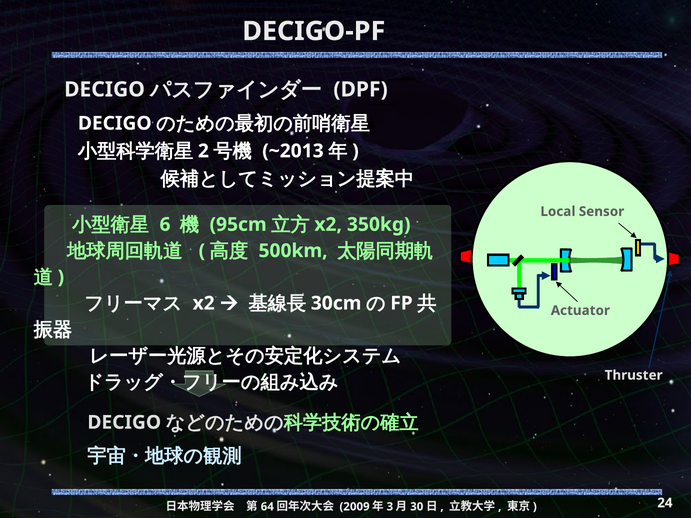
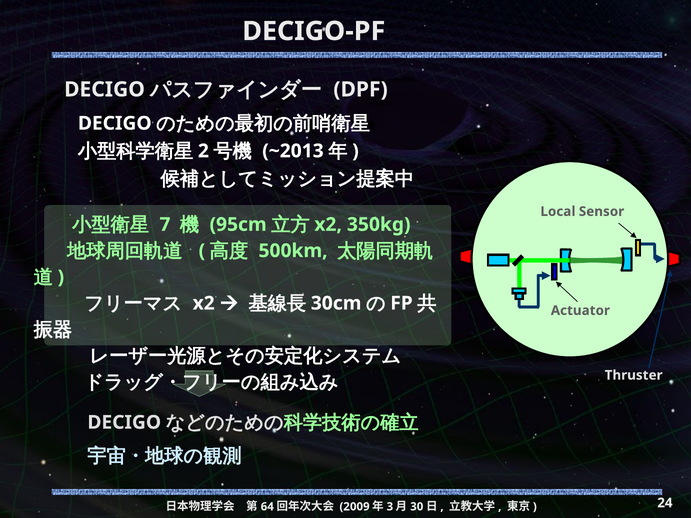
6: 6 -> 7
